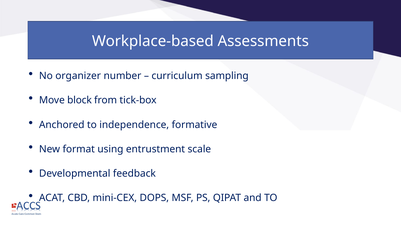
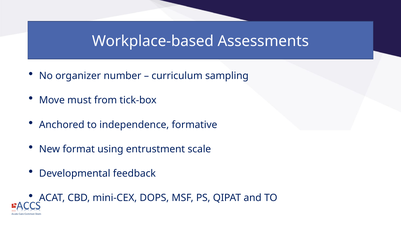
block: block -> must
